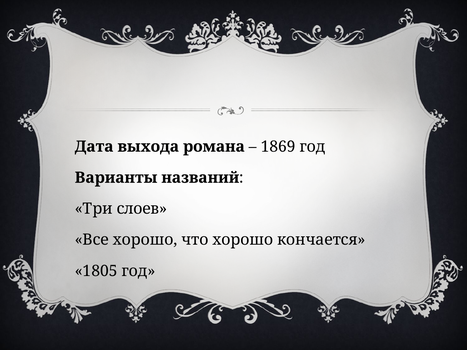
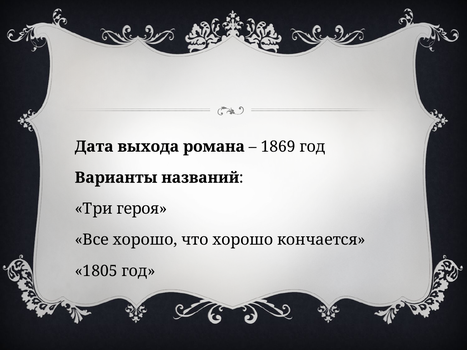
слоев: слоев -> героя
